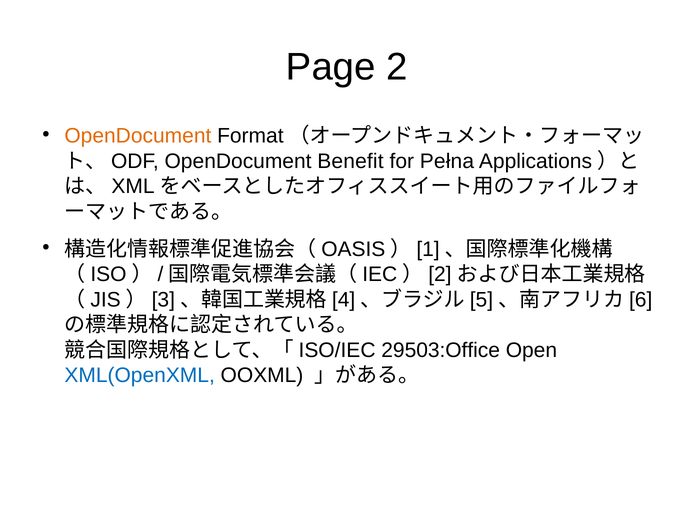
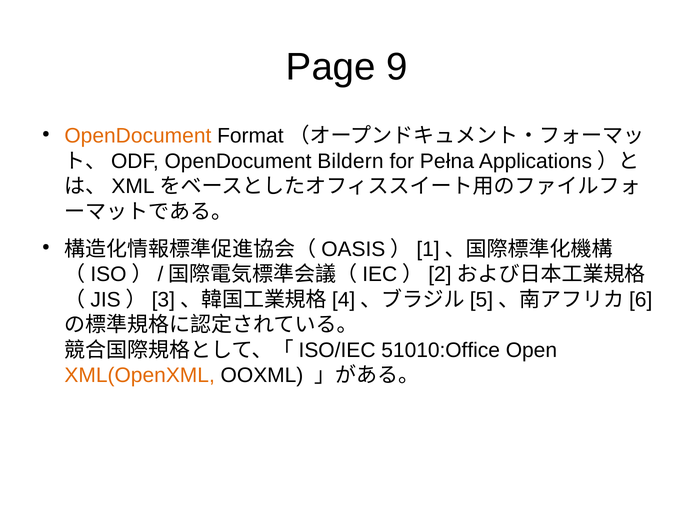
2: 2 -> 9
Benefit: Benefit -> Bildern
29503:Office: 29503:Office -> 51010:Office
XML(OpenXML colour: blue -> orange
